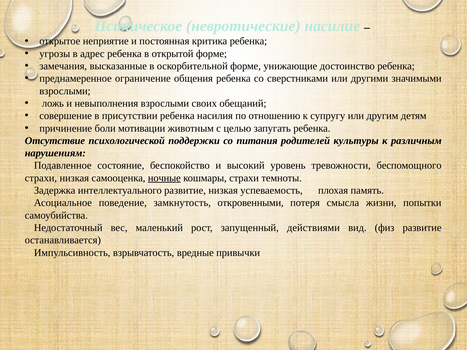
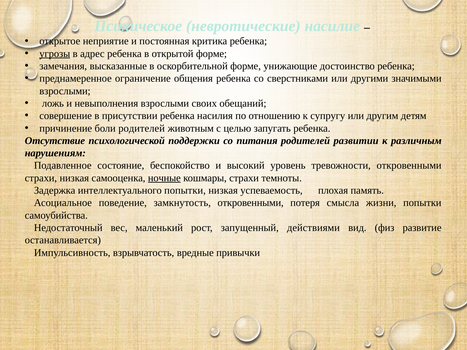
угрозы underline: none -> present
боли мотивации: мотивации -> родителей
культуры: культуры -> развитии
тревожности беспомощного: беспомощного -> откровенными
интеллектуального развитие: развитие -> попытки
